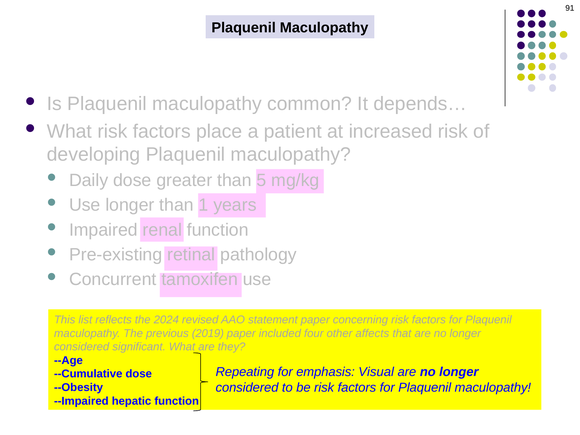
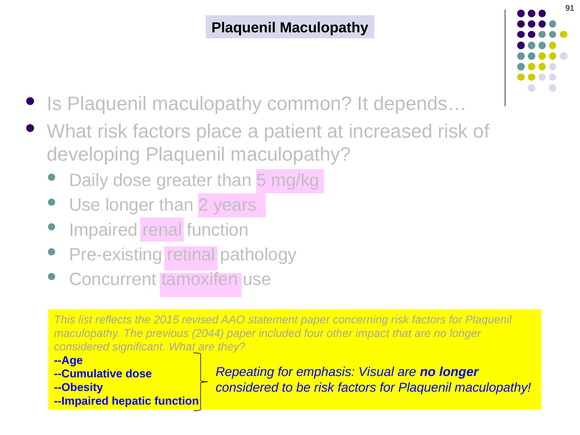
1: 1 -> 2
2024: 2024 -> 2015
2019: 2019 -> 2044
affects: affects -> impact
